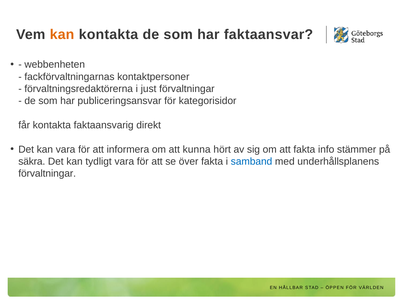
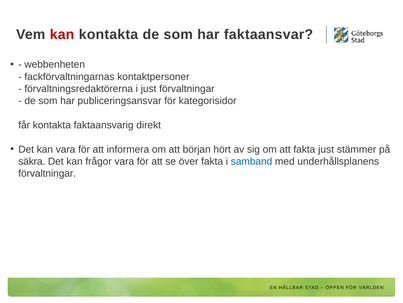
kan at (62, 34) colour: orange -> red
kunna: kunna -> början
fakta info: info -> just
tydligt: tydligt -> frågor
